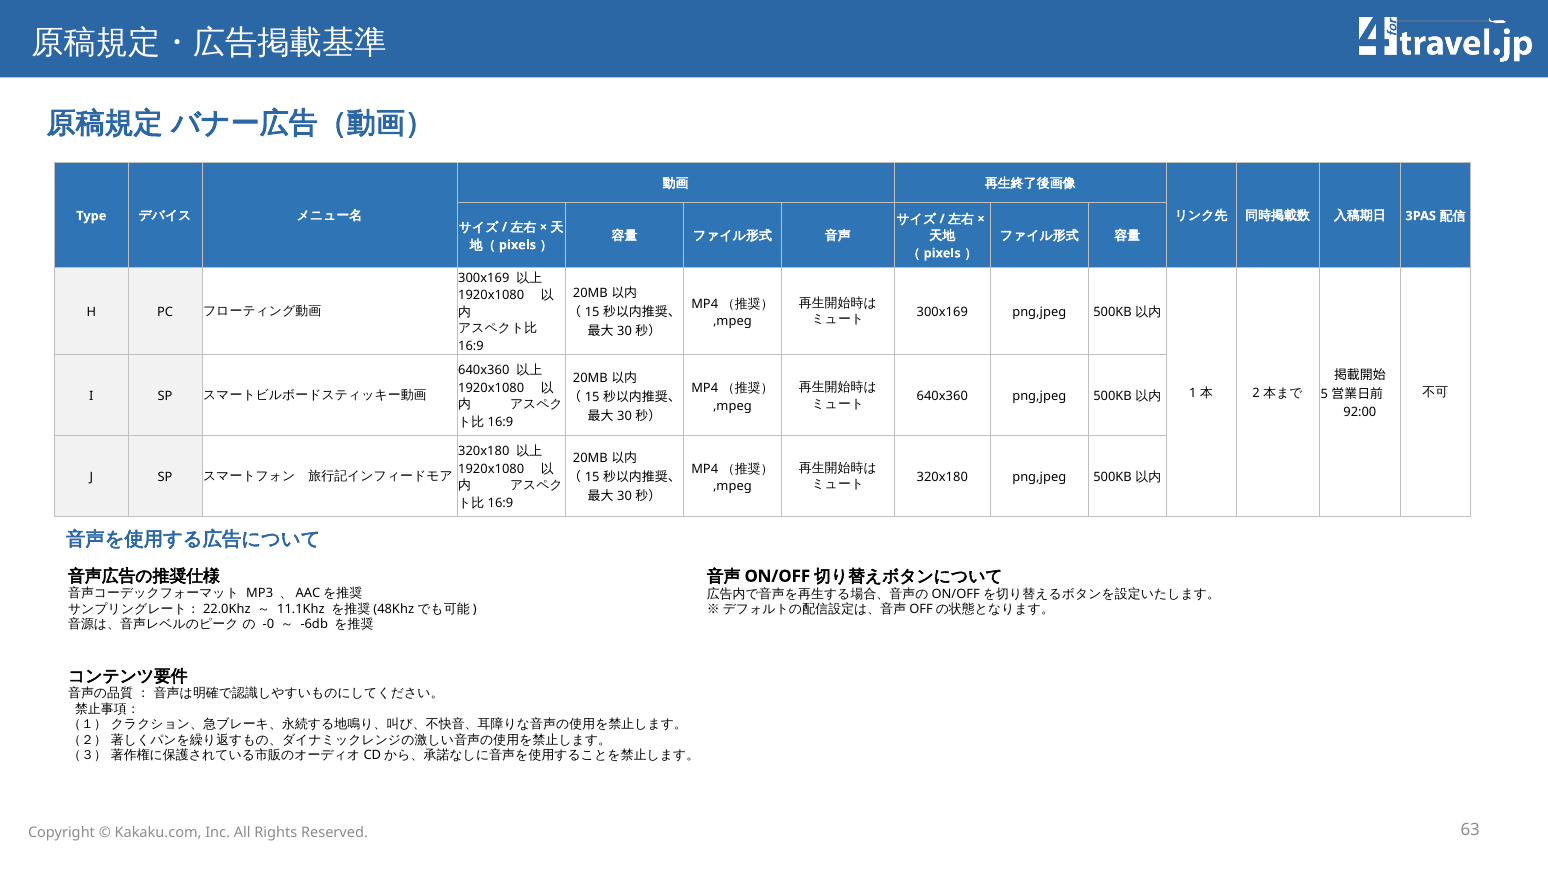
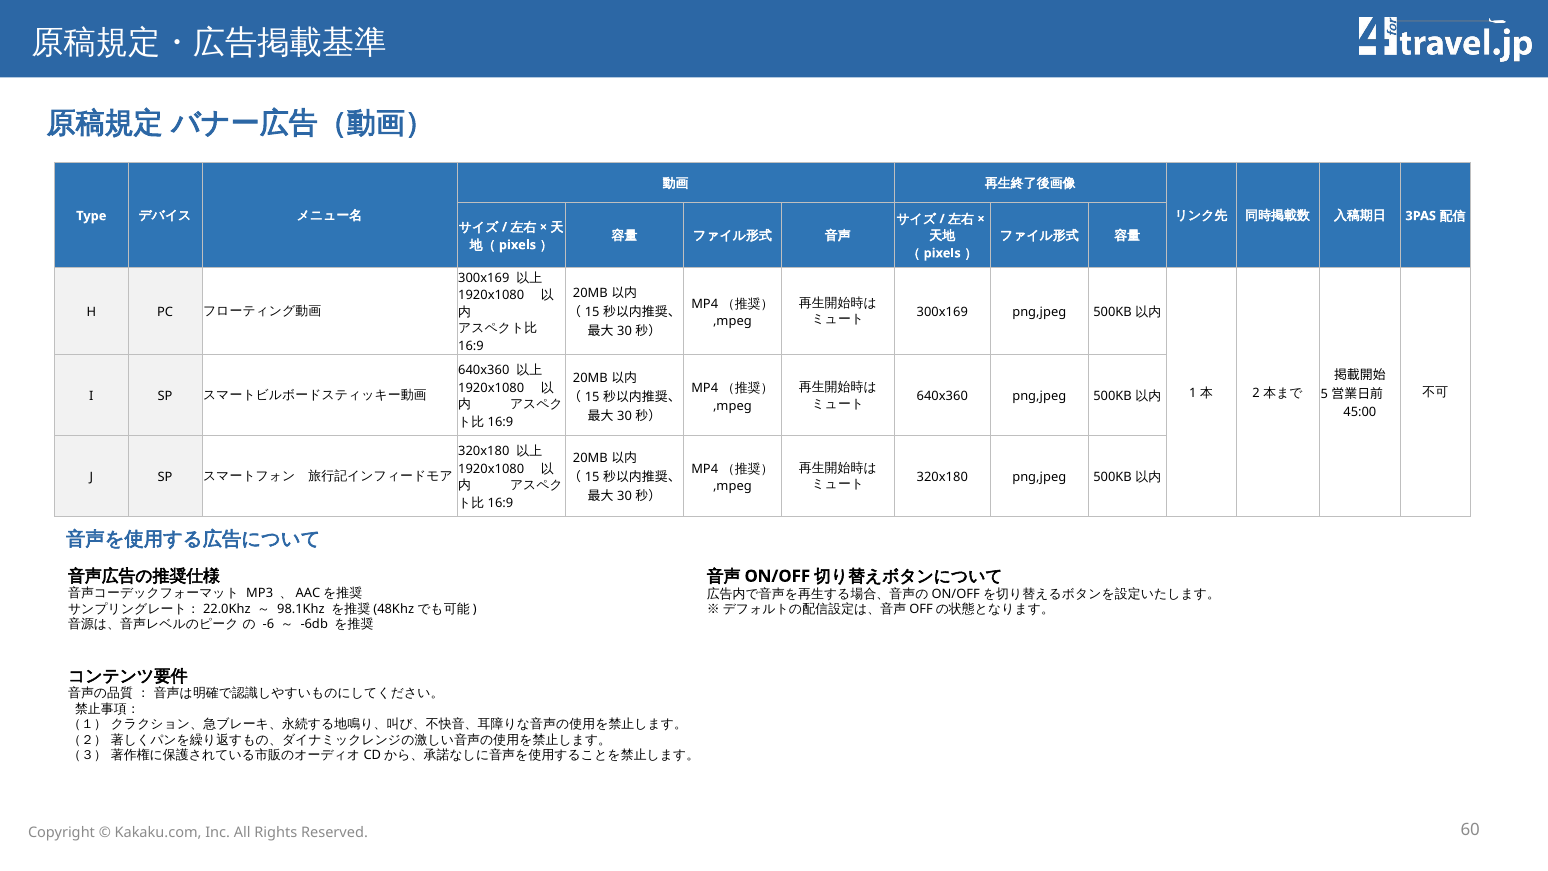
92:00: 92:00 -> 45:00
11.1Khz: 11.1Khz -> 98.1Khz
-0: -0 -> -6
63: 63 -> 60
